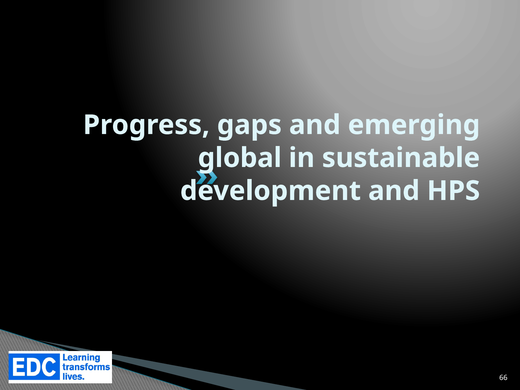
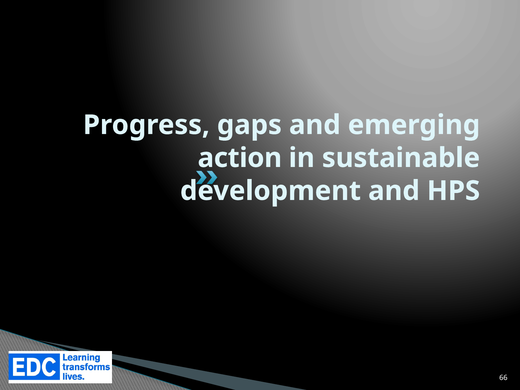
global: global -> action
